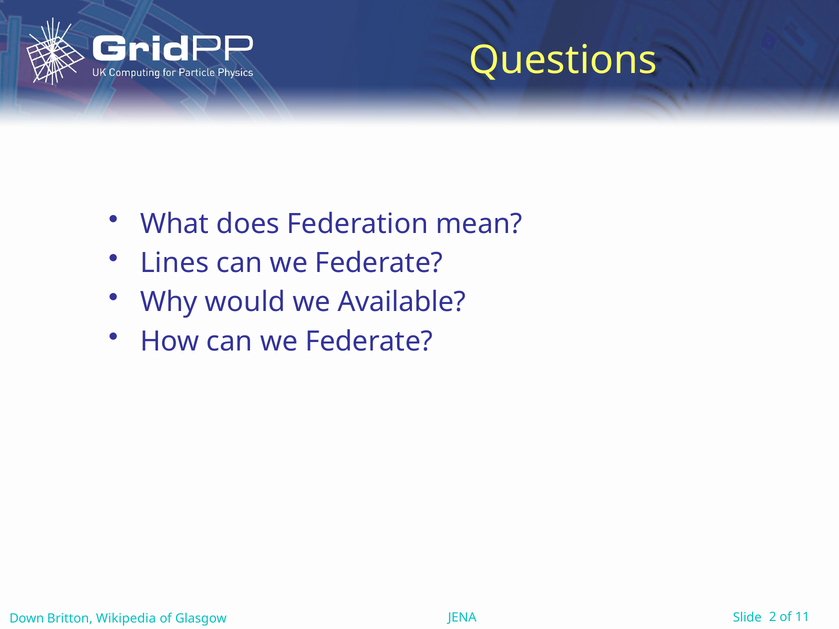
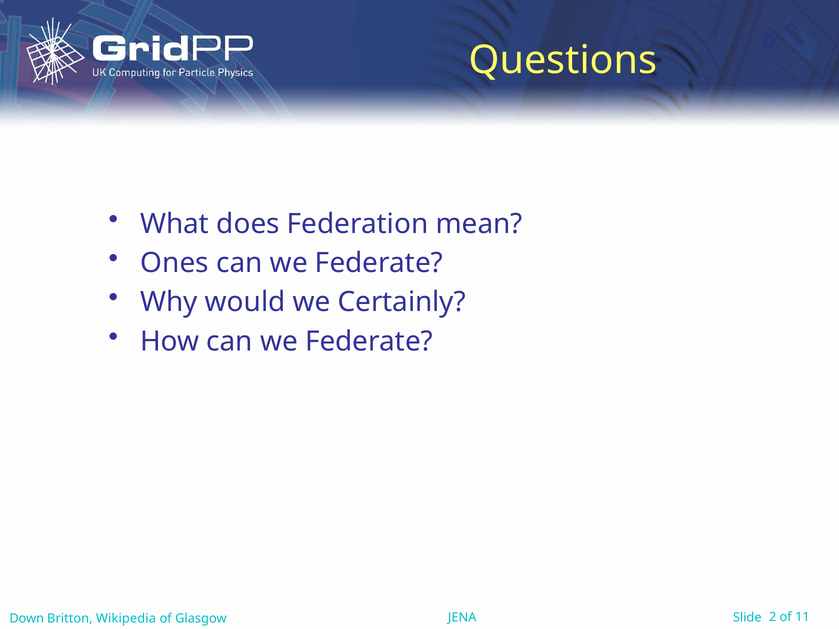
Lines: Lines -> Ones
Available: Available -> Certainly
